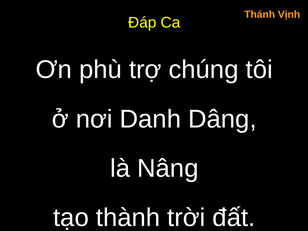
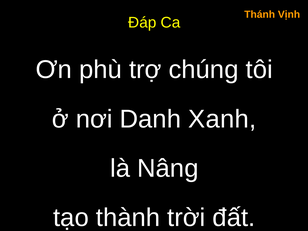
Dâng: Dâng -> Xanh
